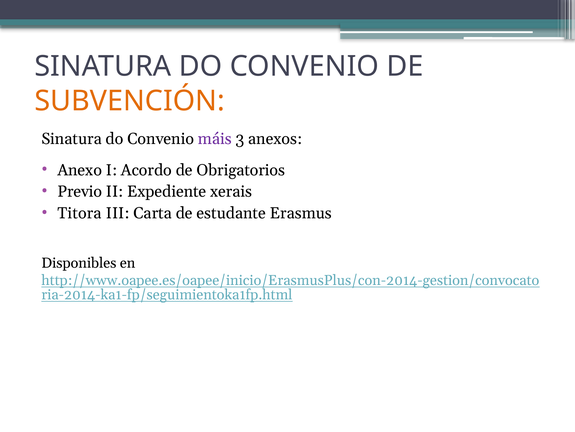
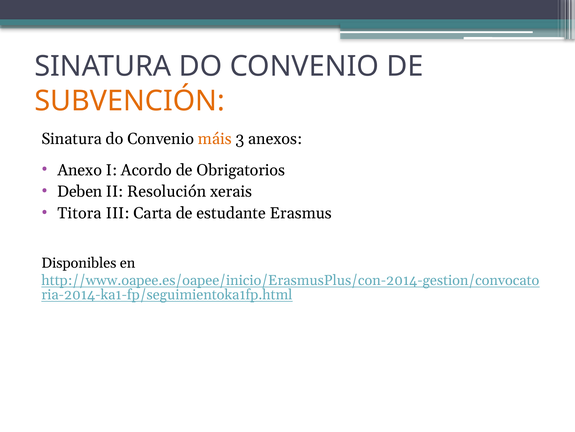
máis colour: purple -> orange
Previo: Previo -> Deben
Expediente: Expediente -> Resolución
